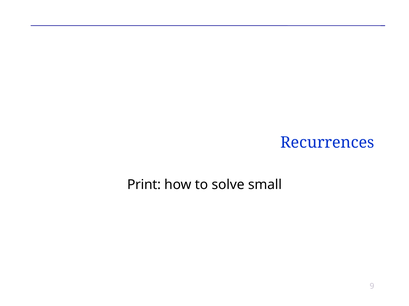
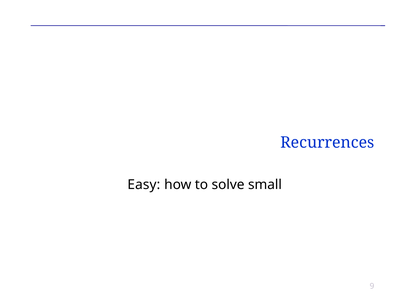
Print: Print -> Easy
